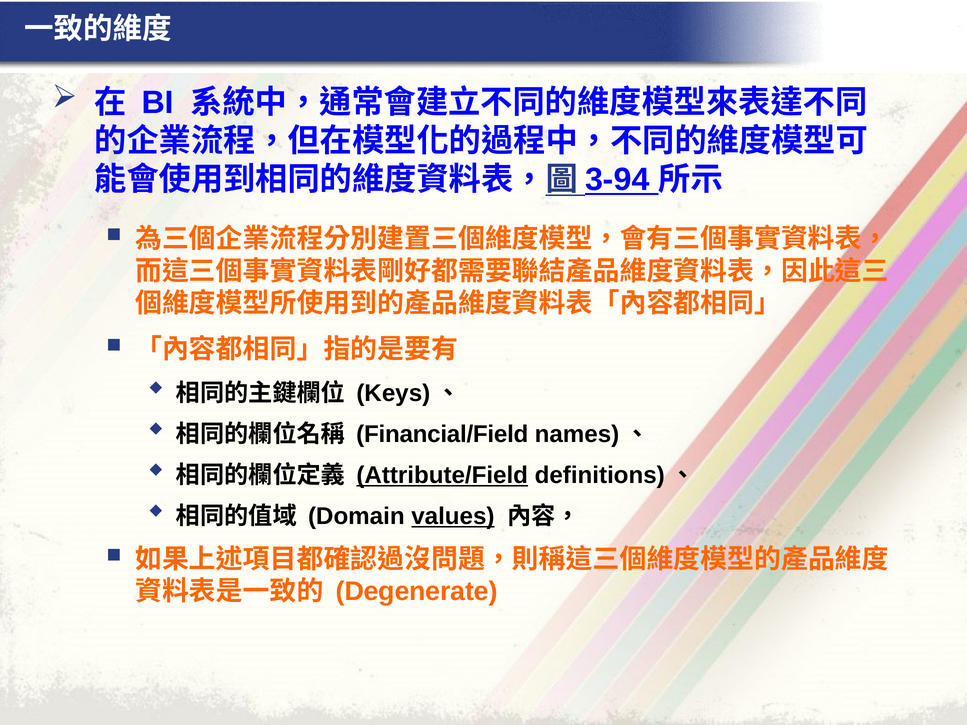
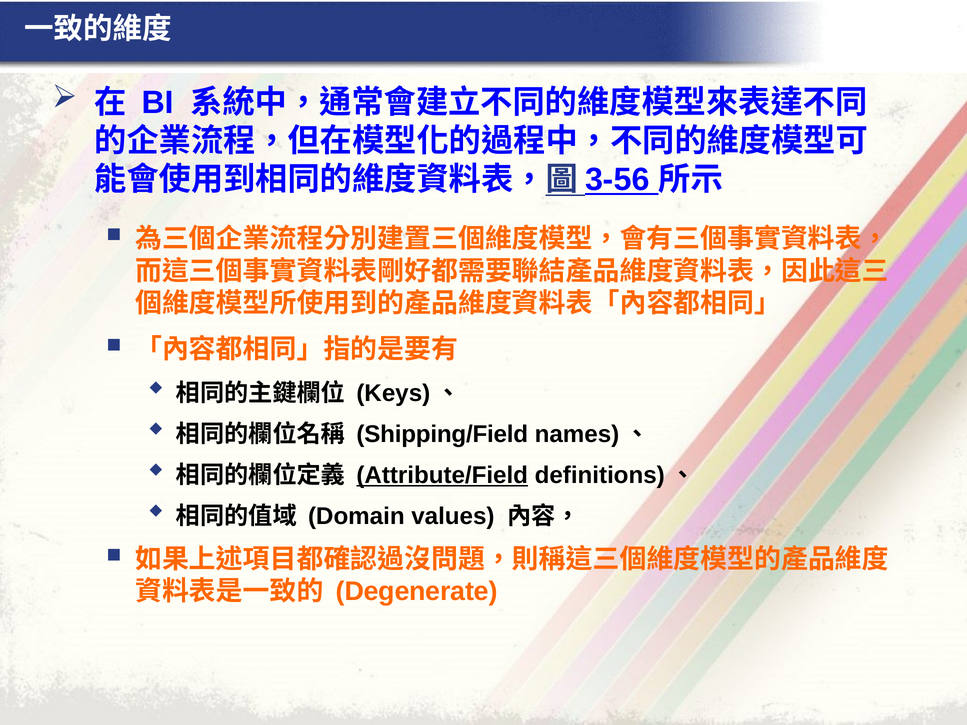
3-94: 3-94 -> 3-56
Financial/Field: Financial/Field -> Shipping/Field
values underline: present -> none
